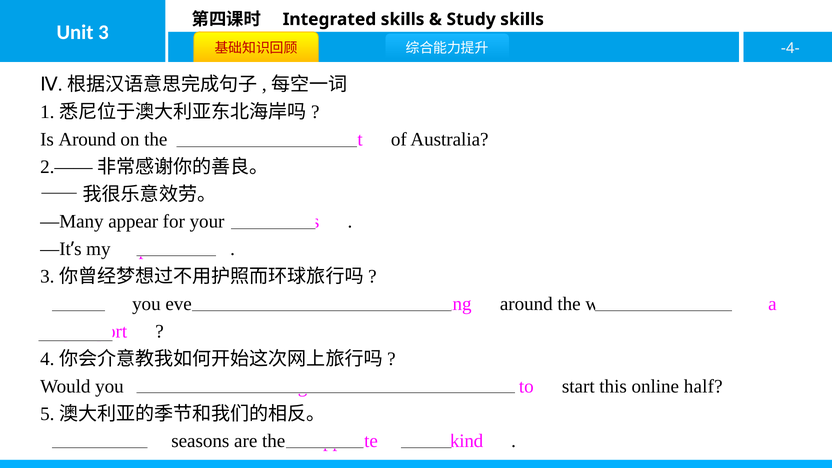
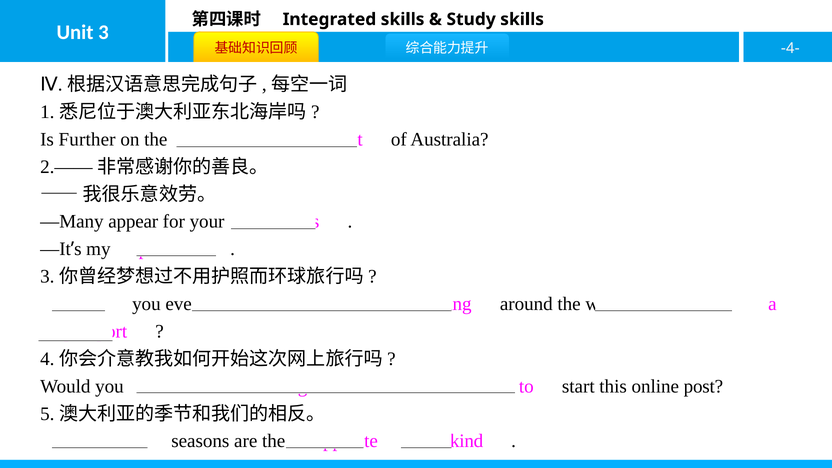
Is Around: Around -> Further
half: half -> post
